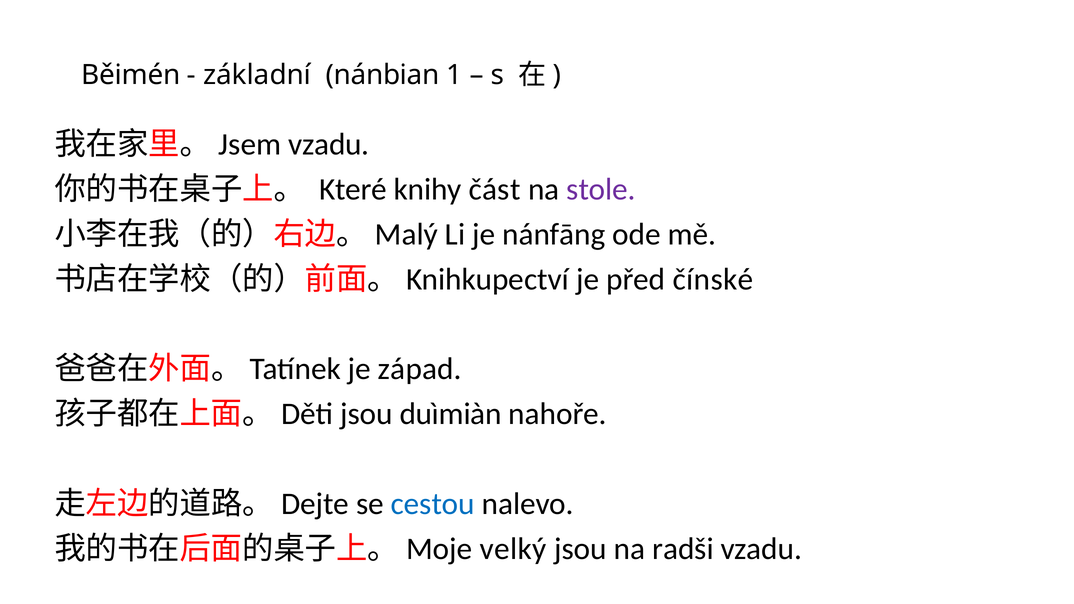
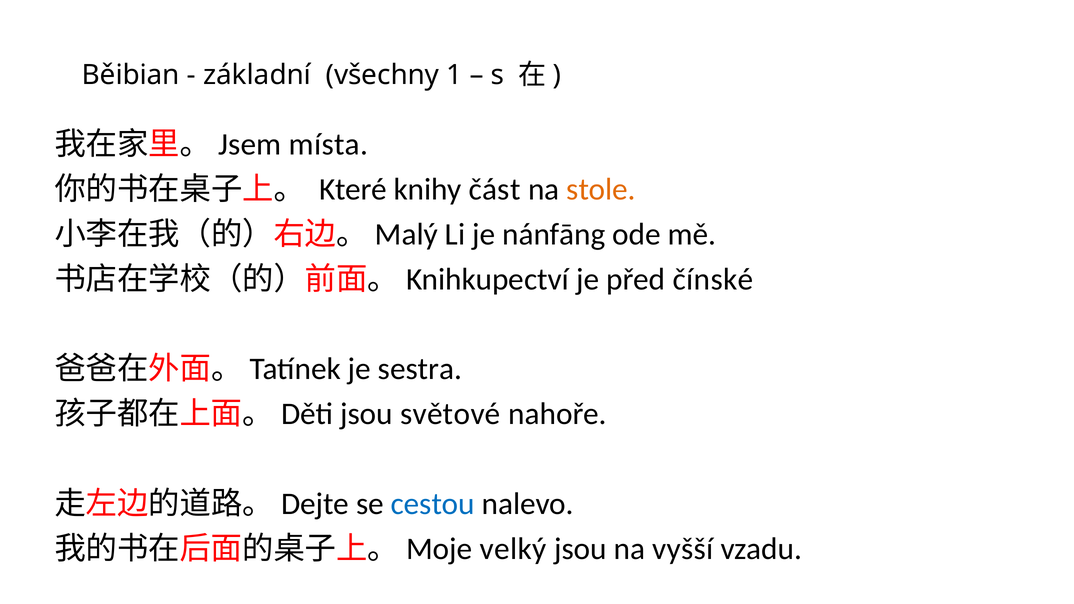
Běimén: Běimén -> Běibian
nánbian: nánbian -> všechny
vzadu at (329, 144): vzadu -> místa
stole colour: purple -> orange
západ: západ -> sestra
duìmiàn: duìmiàn -> světové
radši: radši -> vyšší
